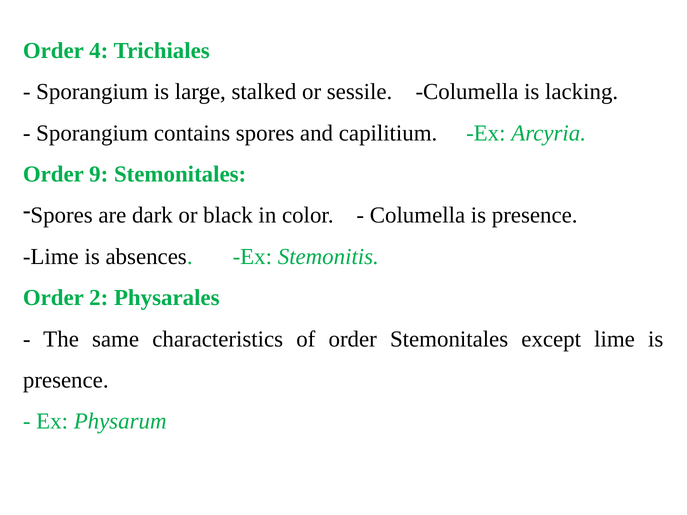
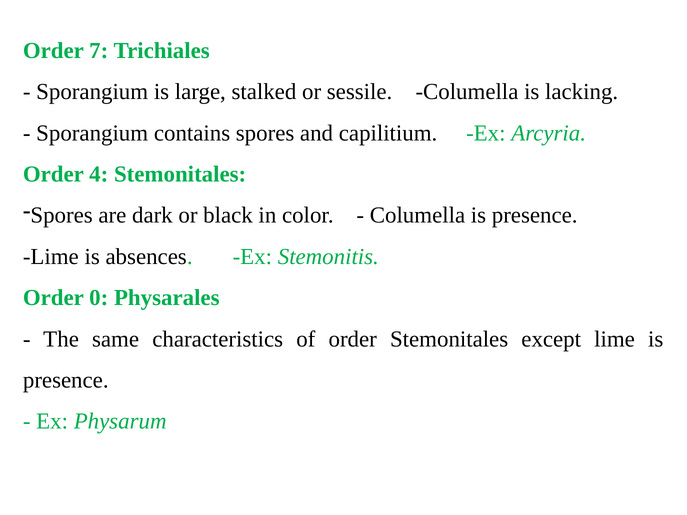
4: 4 -> 7
9: 9 -> 4
2: 2 -> 0
